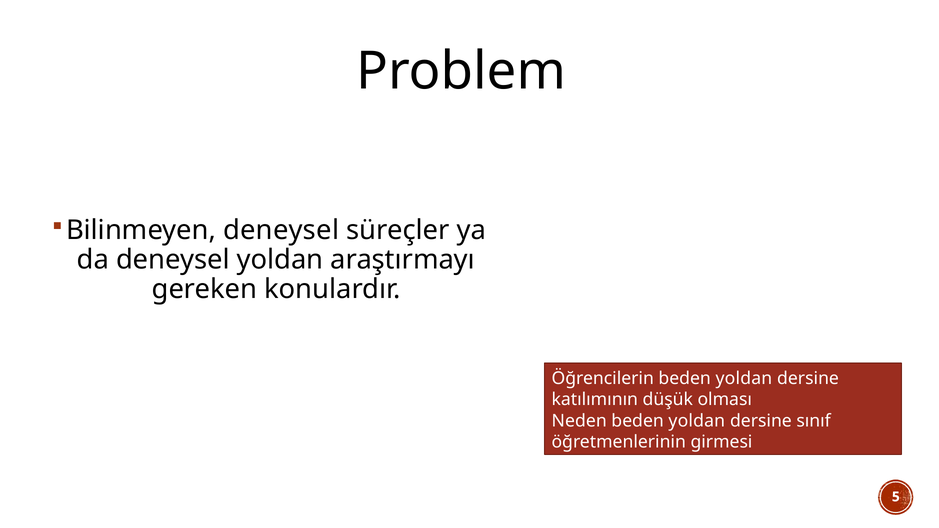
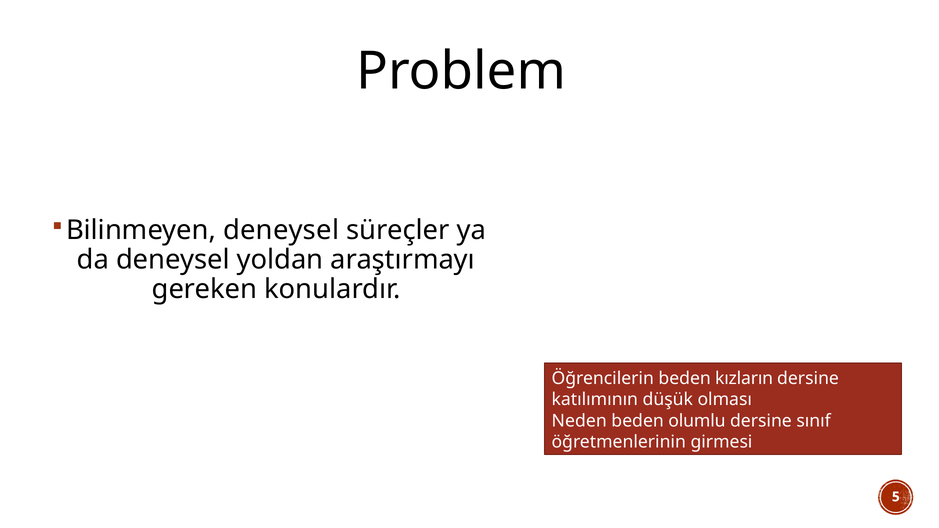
Öğrencilerin beden yoldan: yoldan -> kızların
yoldan at (697, 421): yoldan -> olumlu
